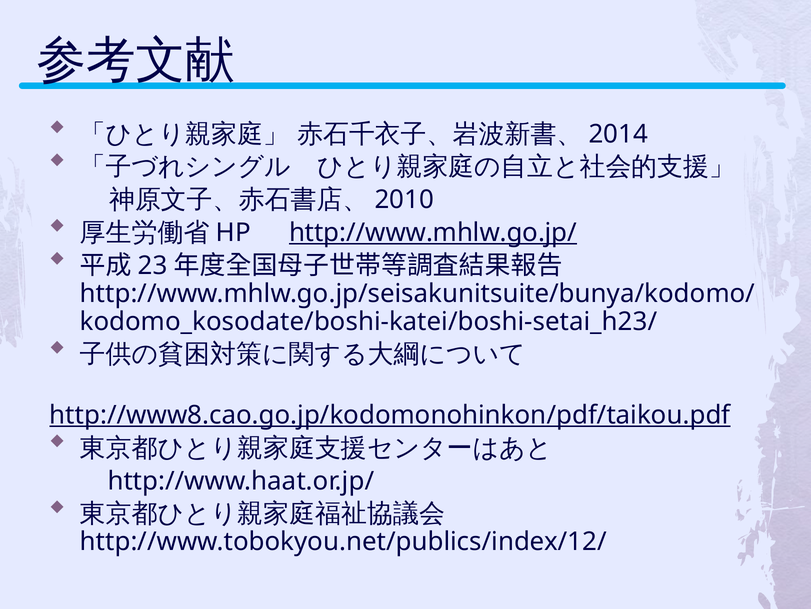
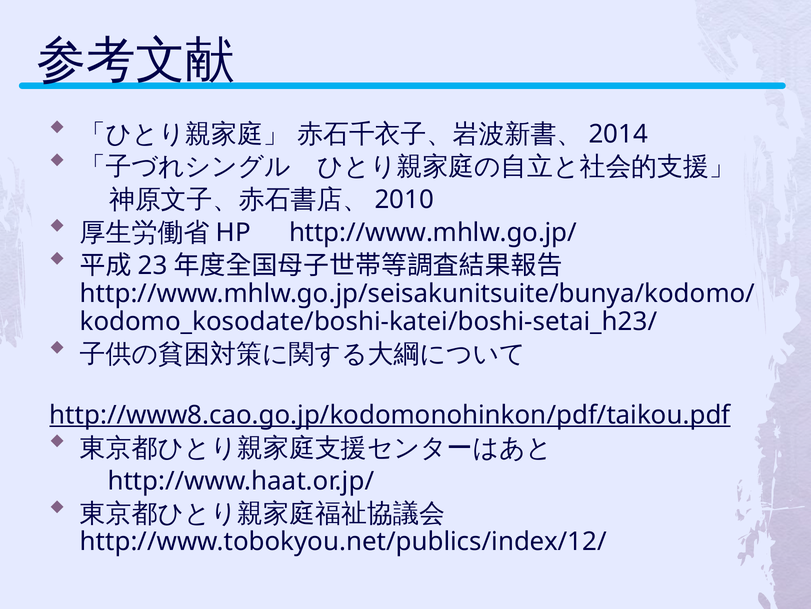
http://www.mhlw.go.jp/ underline: present -> none
